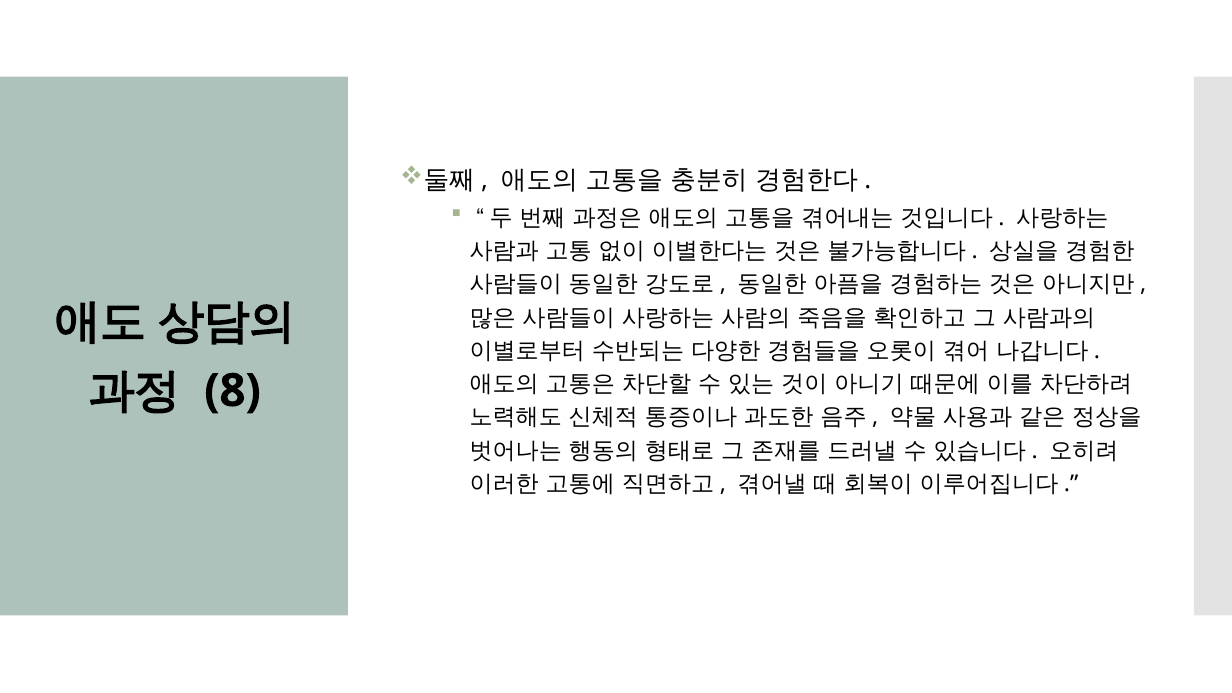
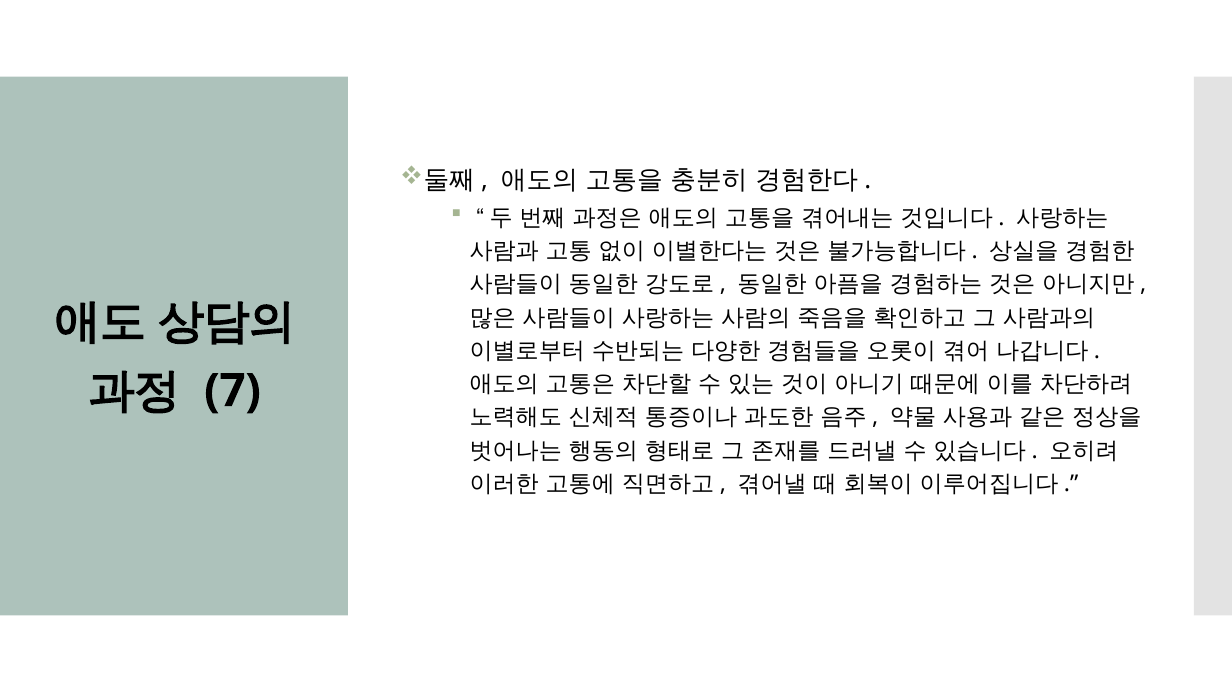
8: 8 -> 7
